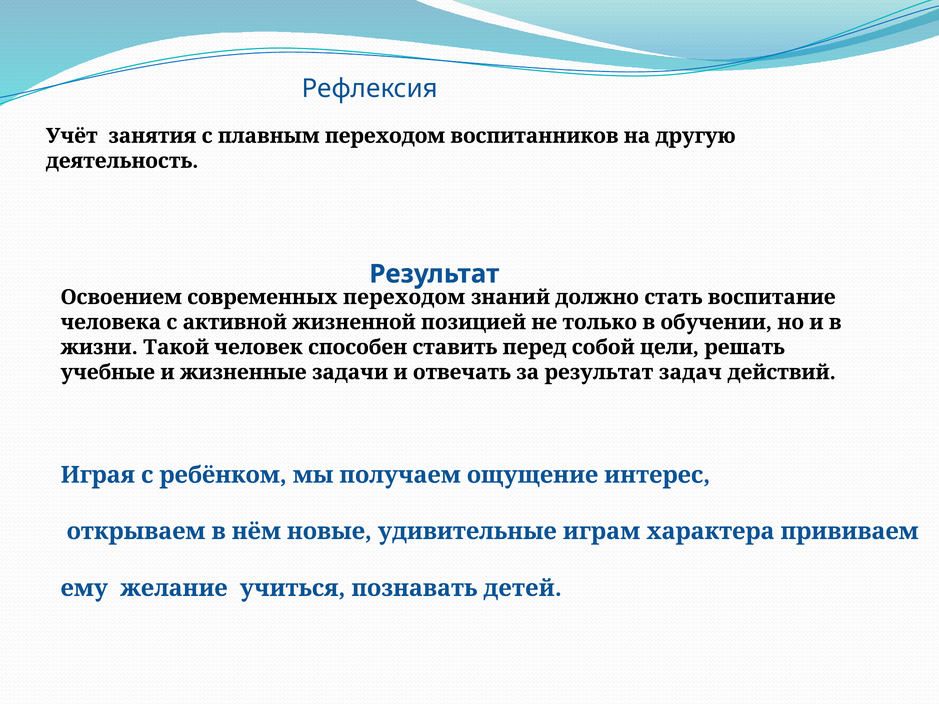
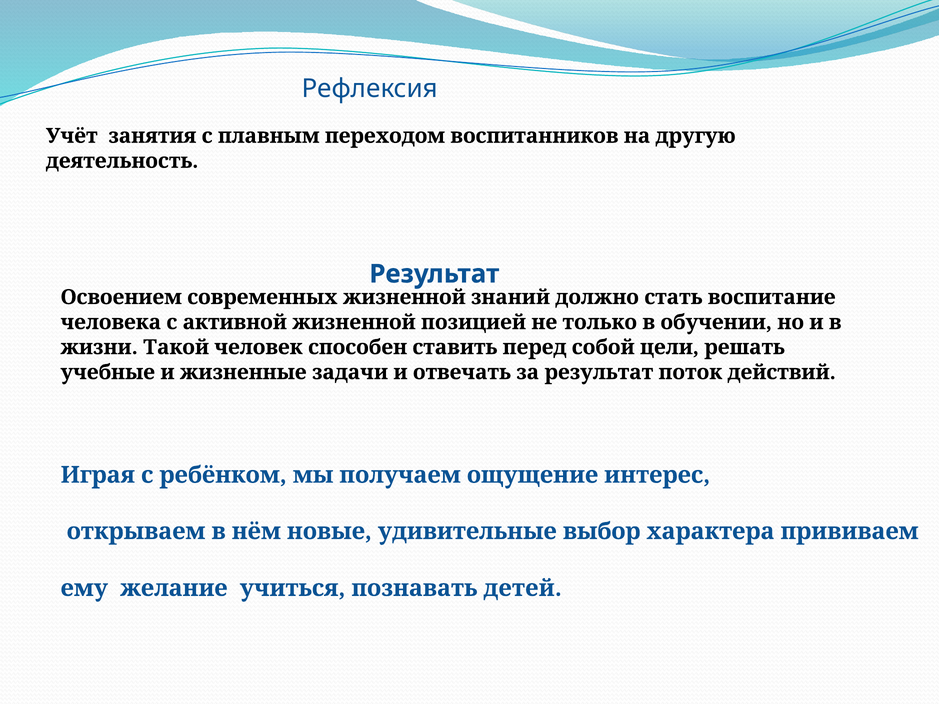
современных переходом: переходом -> жизненной
задач: задач -> поток
играм: играм -> выбор
